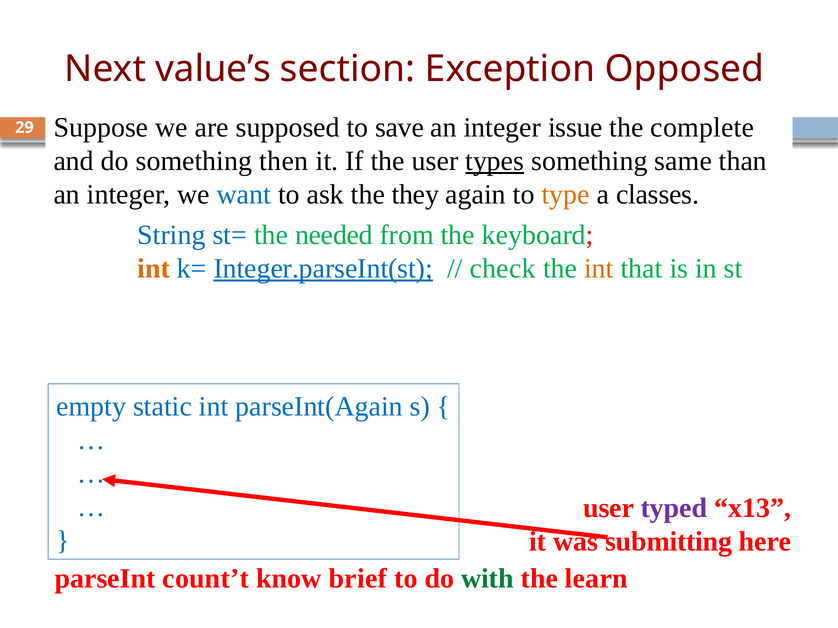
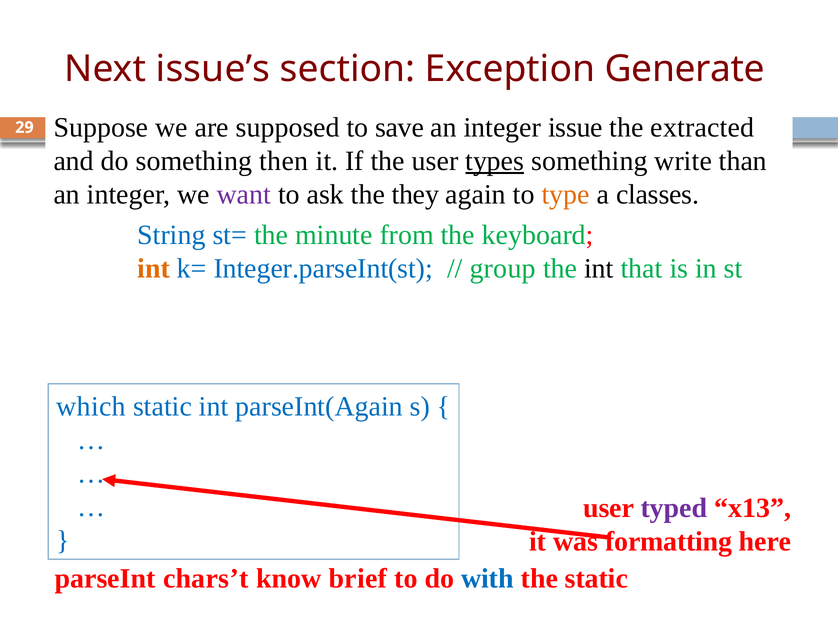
value’s: value’s -> issue’s
Opposed: Opposed -> Generate
complete: complete -> extracted
same: same -> write
want colour: blue -> purple
needed: needed -> minute
Integer.parseInt(st underline: present -> none
check: check -> group
int at (599, 269) colour: orange -> black
empty: empty -> which
submitting: submitting -> formatting
count’t: count’t -> chars’t
with colour: green -> blue
the learn: learn -> static
